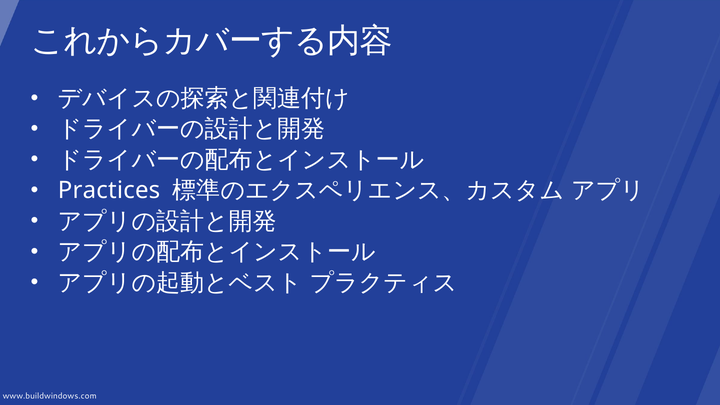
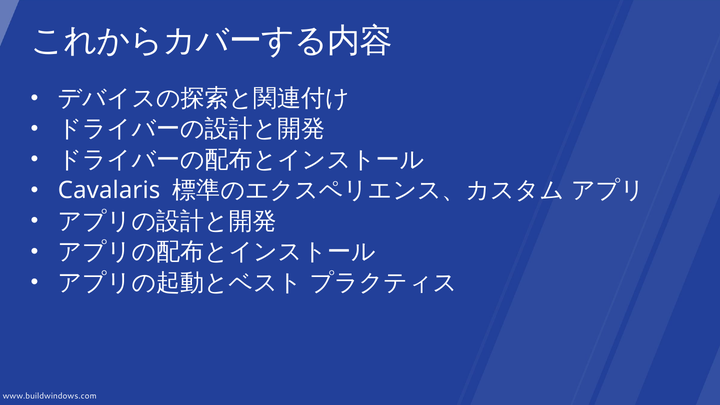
Practices: Practices -> Cavalaris
